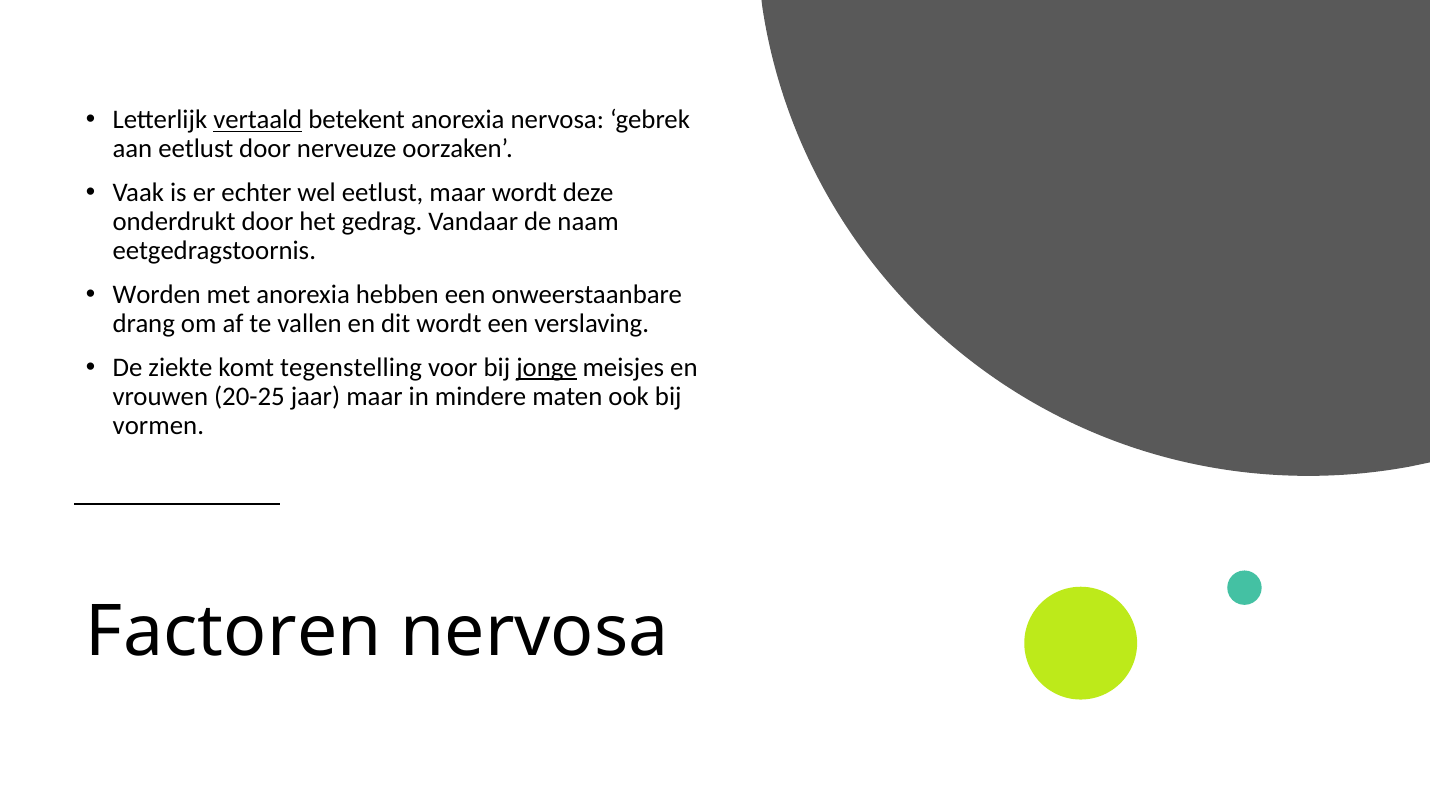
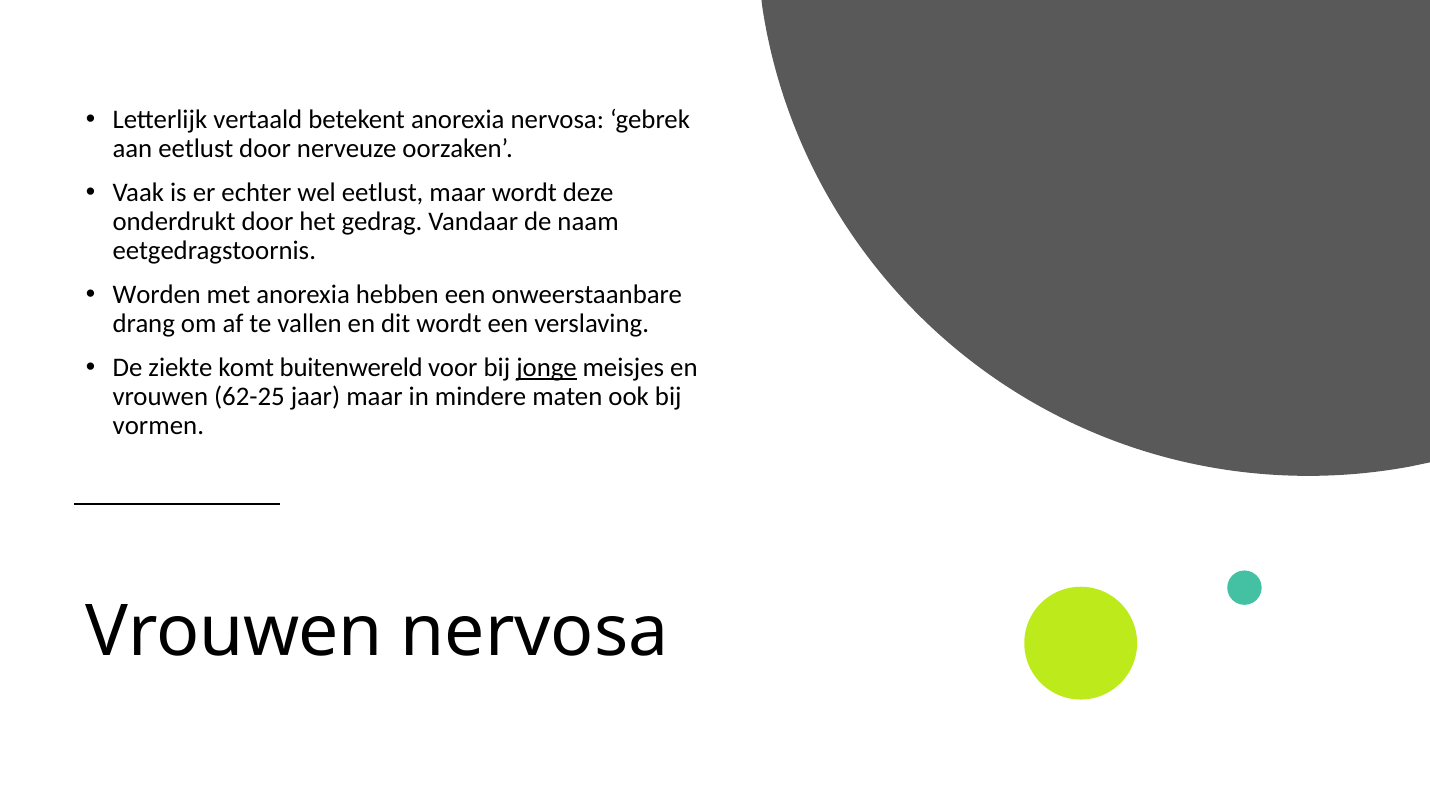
vertaald underline: present -> none
tegenstelling: tegenstelling -> buitenwereld
20-25: 20-25 -> 62-25
Factoren at (234, 632): Factoren -> Vrouwen
